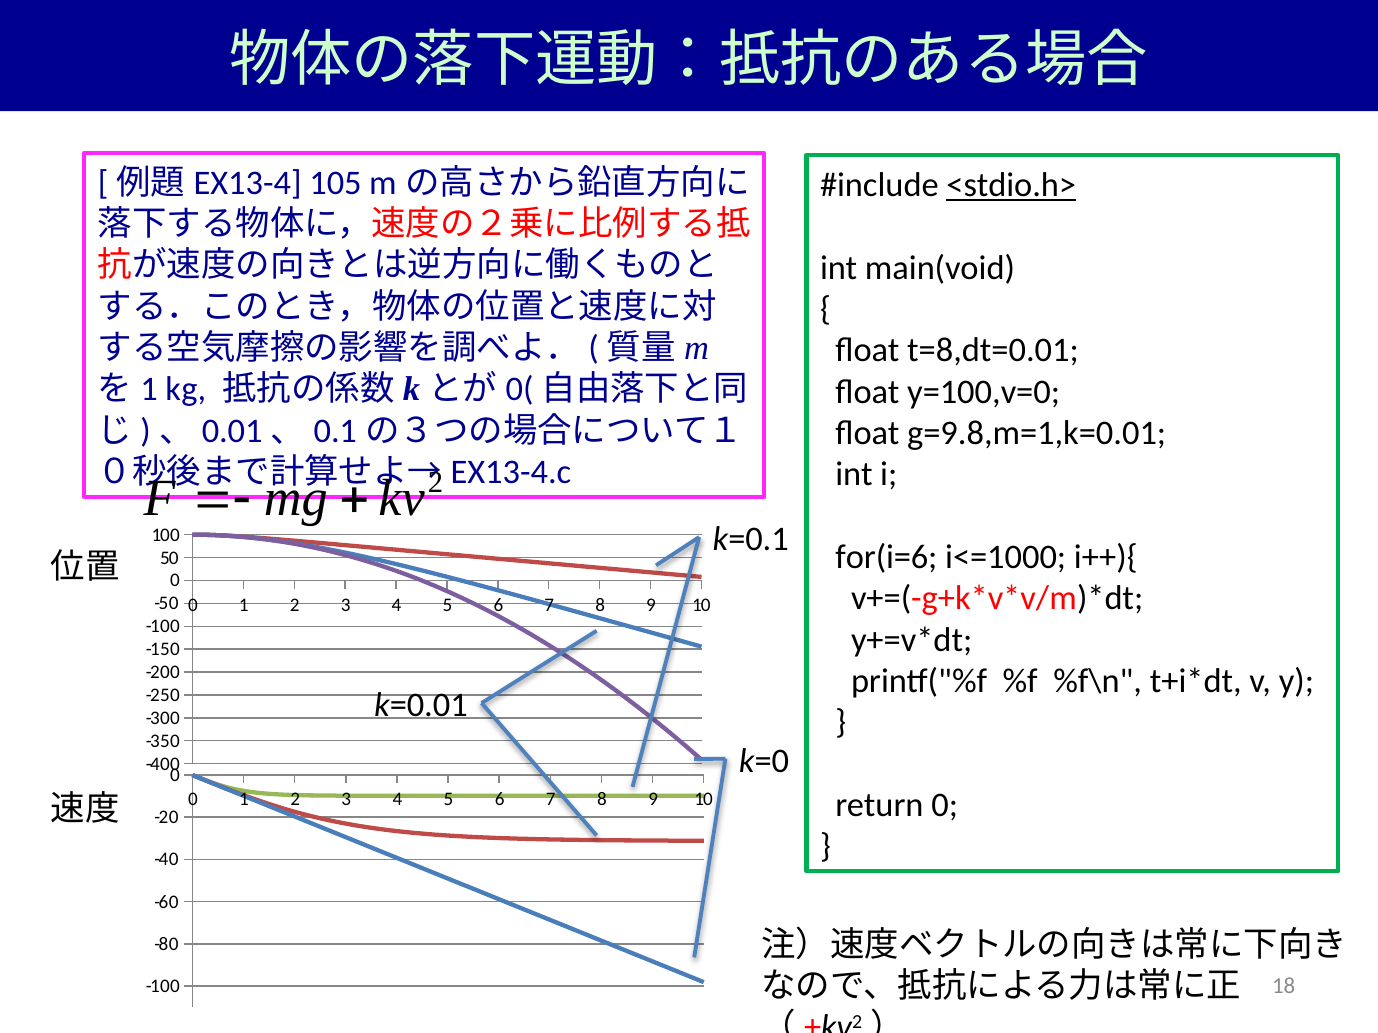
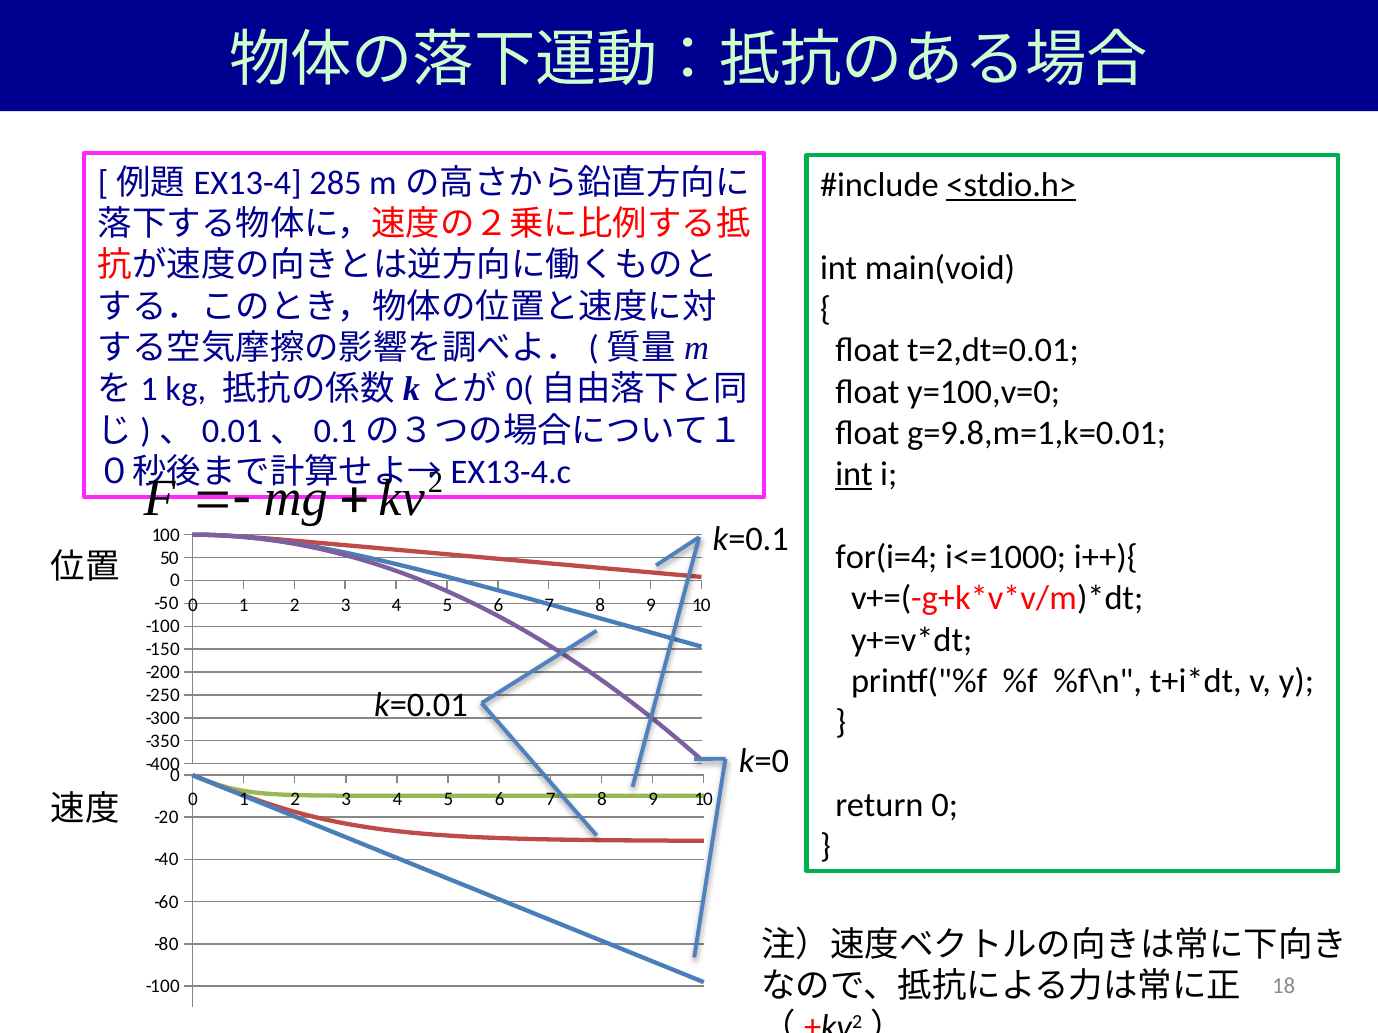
105: 105 -> 285
t=8,dt=0.01: t=8,dt=0.01 -> t=2,dt=0.01
int at (854, 475) underline: none -> present
for(i=6: for(i=6 -> for(i=4
